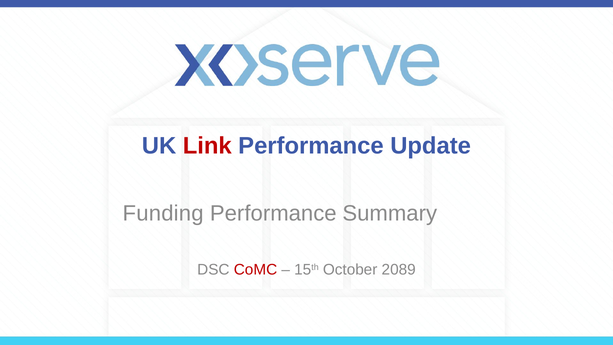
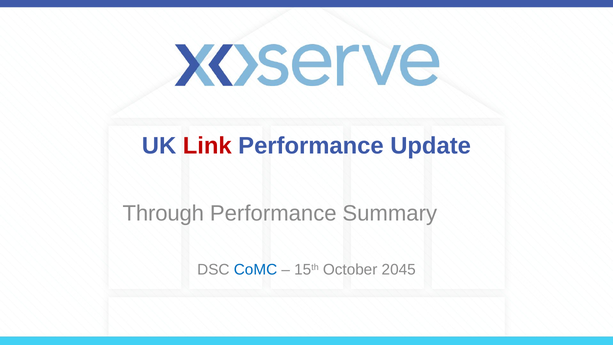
Funding: Funding -> Through
CoMC colour: red -> blue
2089: 2089 -> 2045
